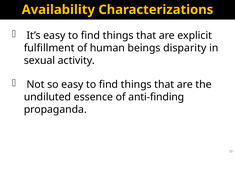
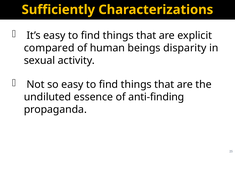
Availability: Availability -> Sufficiently
fulfillment: fulfillment -> compared
